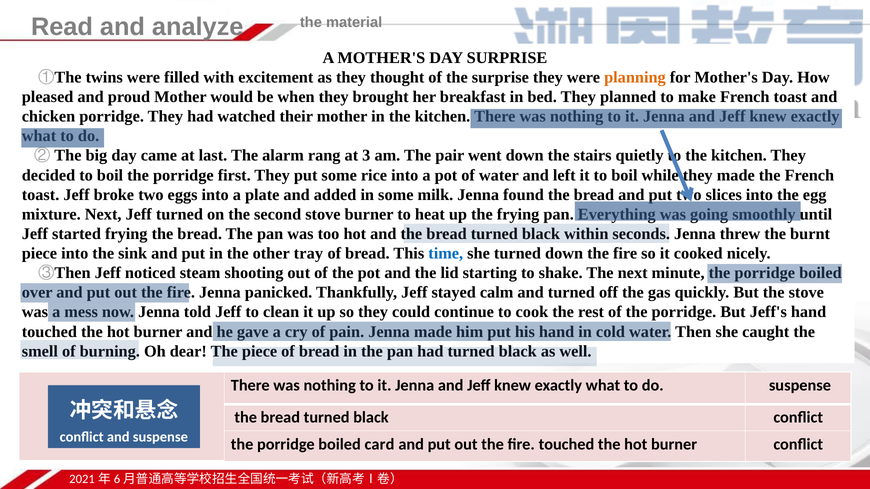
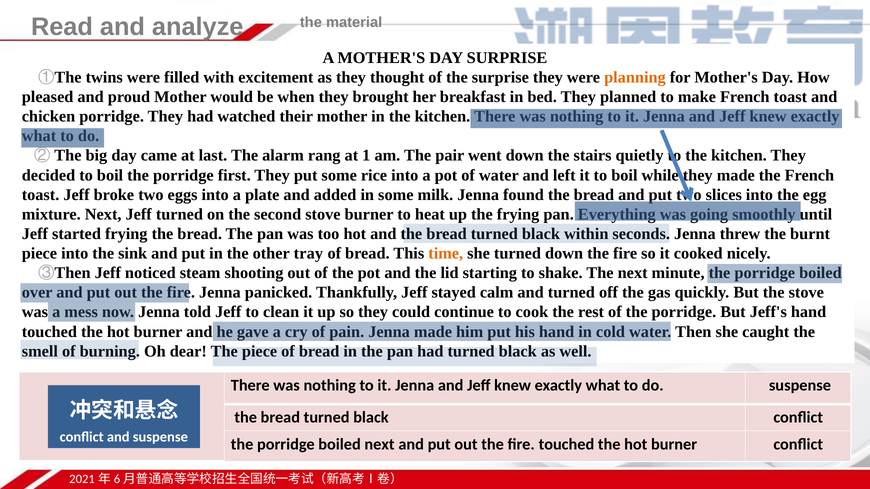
3: 3 -> 1
time colour: blue -> orange
boiled card: card -> next
